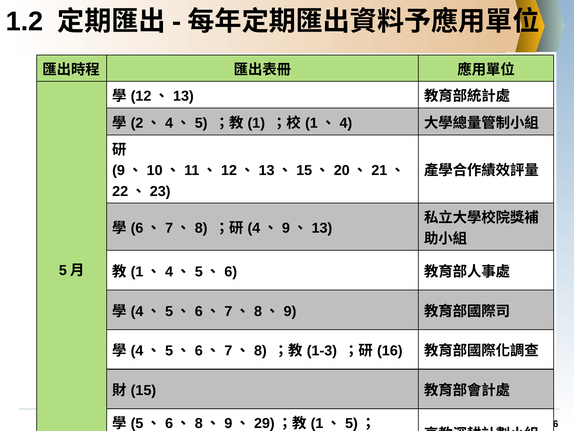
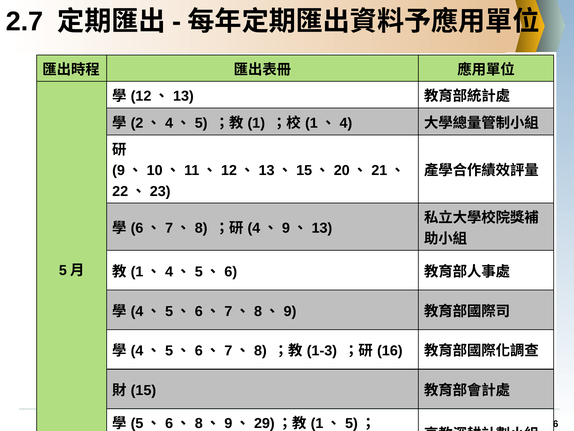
1.2: 1.2 -> 2.7
